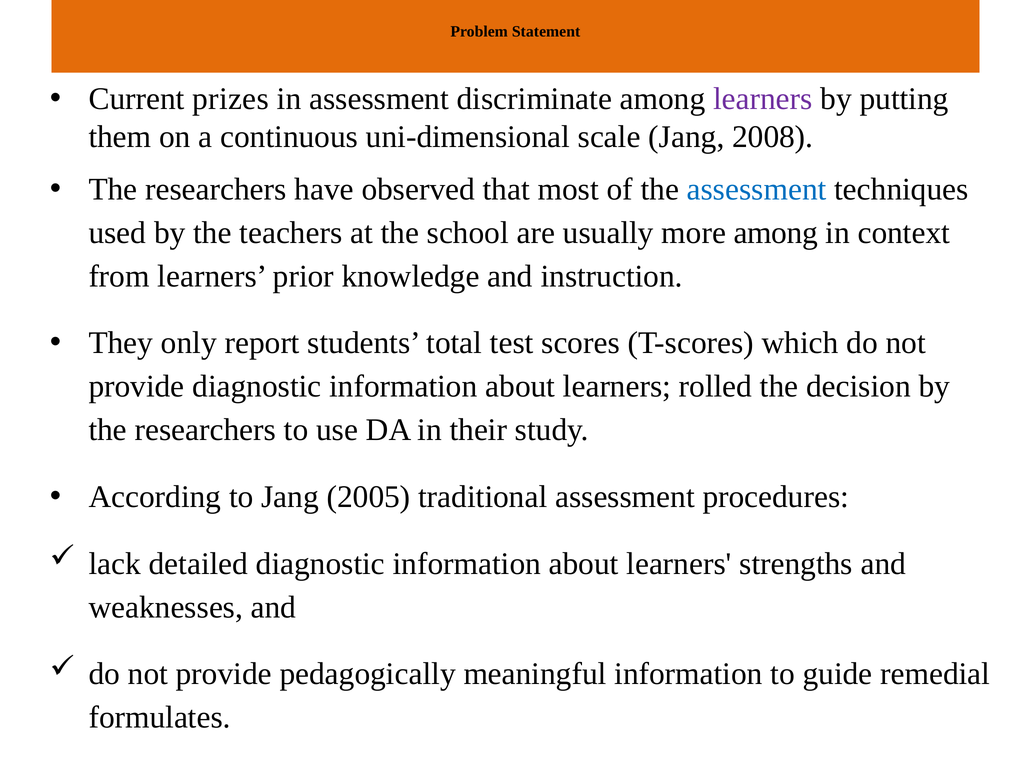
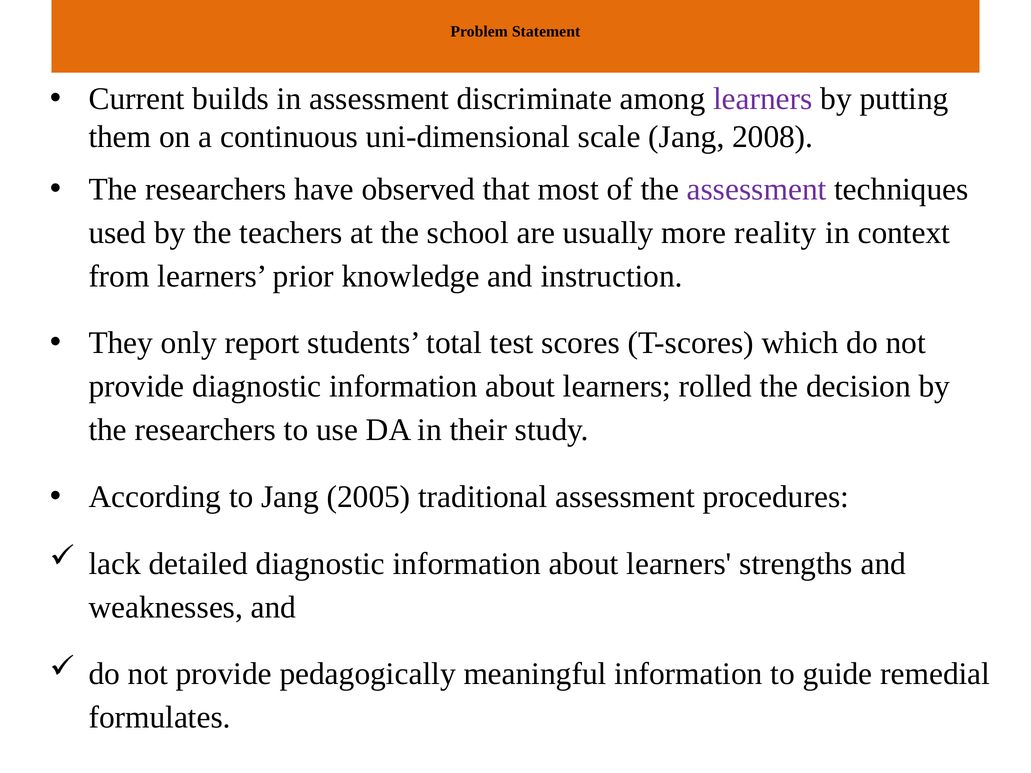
prizes: prizes -> builds
assessment at (757, 189) colour: blue -> purple
more among: among -> reality
